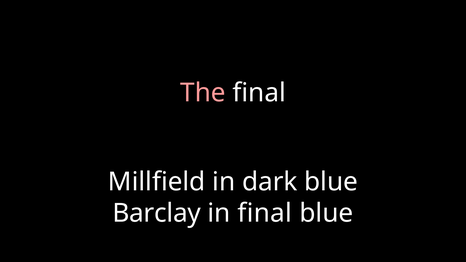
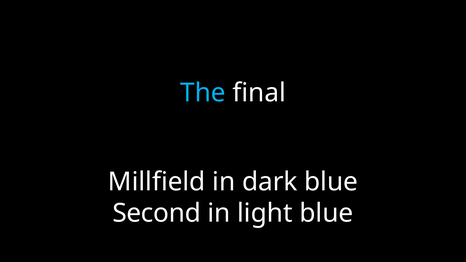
The colour: pink -> light blue
Barclay: Barclay -> Second
in final: final -> light
